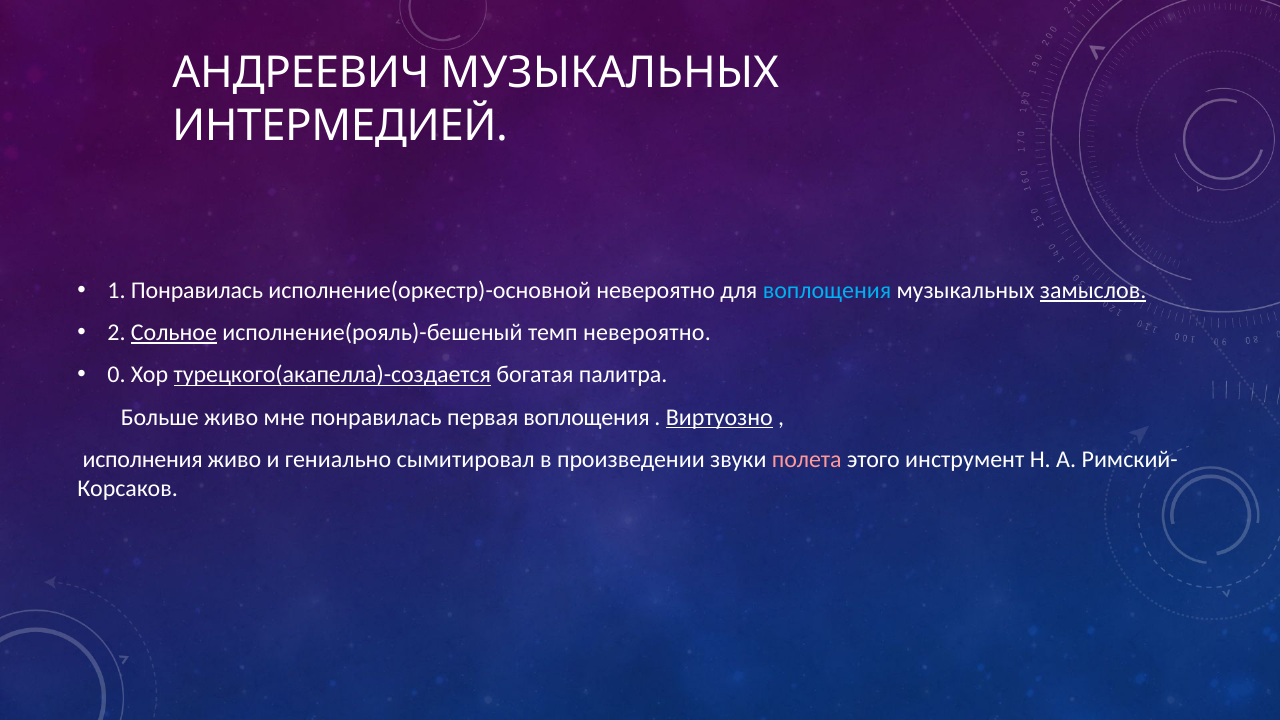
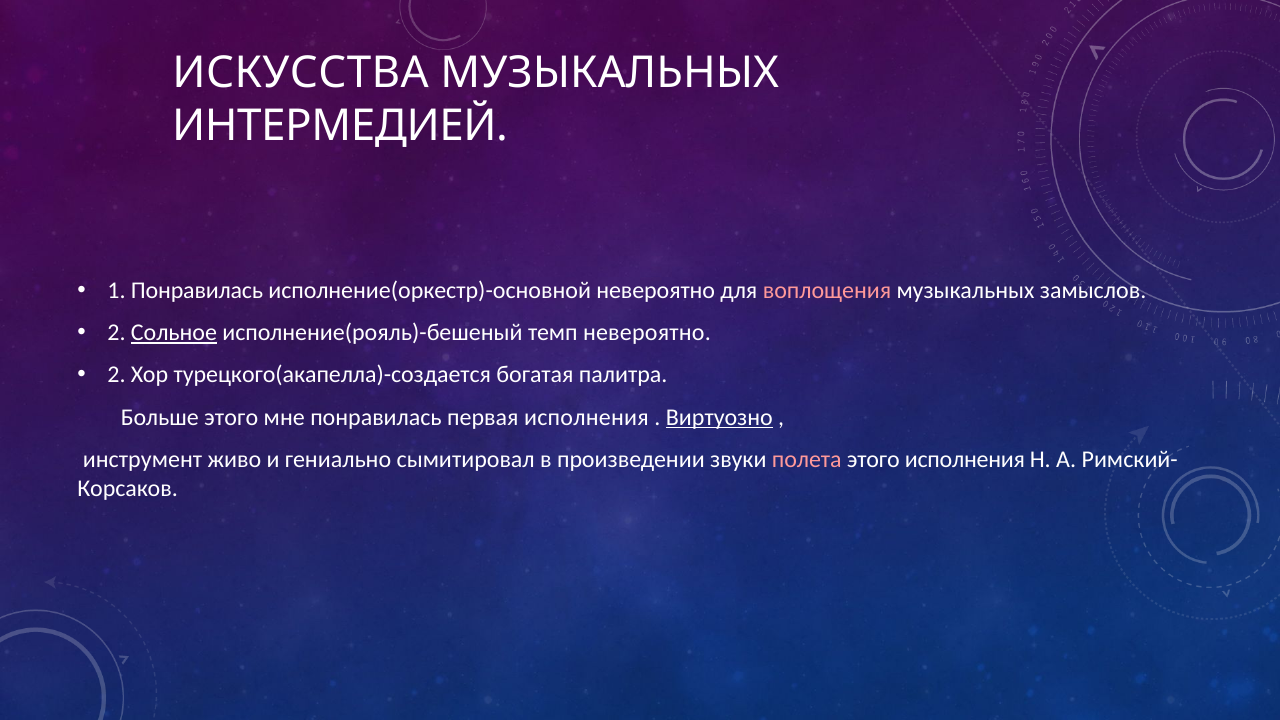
АНДРЕЕВИЧ: АНДРЕЕВИЧ -> ИСКУССТВА
воплощения at (827, 291) colour: light blue -> pink
замыслов underline: present -> none
0 at (117, 375): 0 -> 2
турецкого(акапелла)-создается underline: present -> none
Больше живо: живо -> этого
первая воплощения: воплощения -> исполнения
исполнения: исполнения -> инструмент
этого инструмент: инструмент -> исполнения
